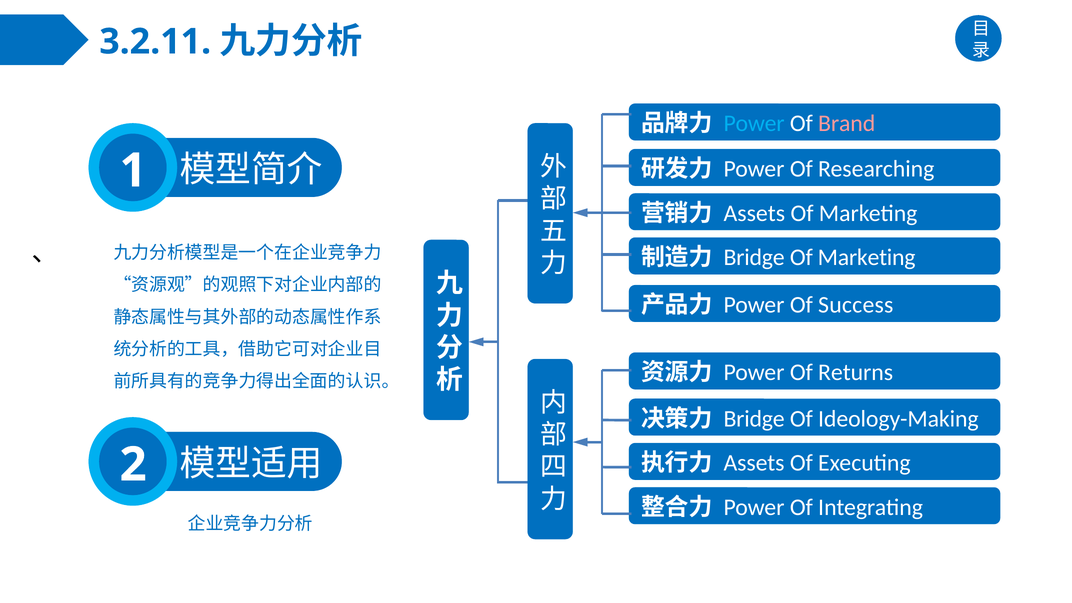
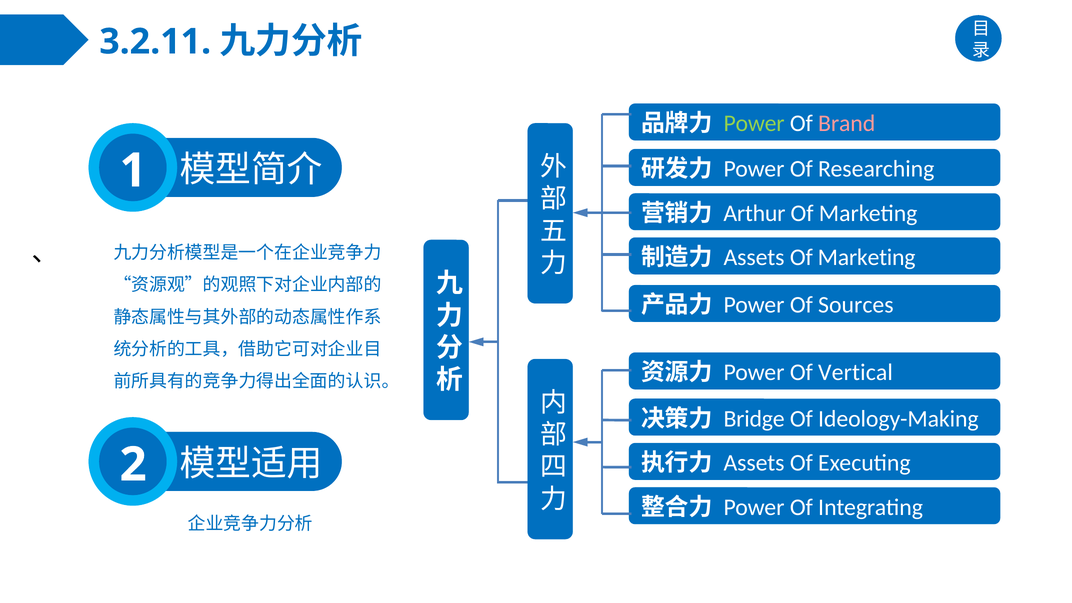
Power at (754, 124) colour: light blue -> light green
Assets at (754, 213): Assets -> Arthur
Bridge at (754, 258): Bridge -> Assets
Success: Success -> Sources
Returns: Returns -> Vertical
